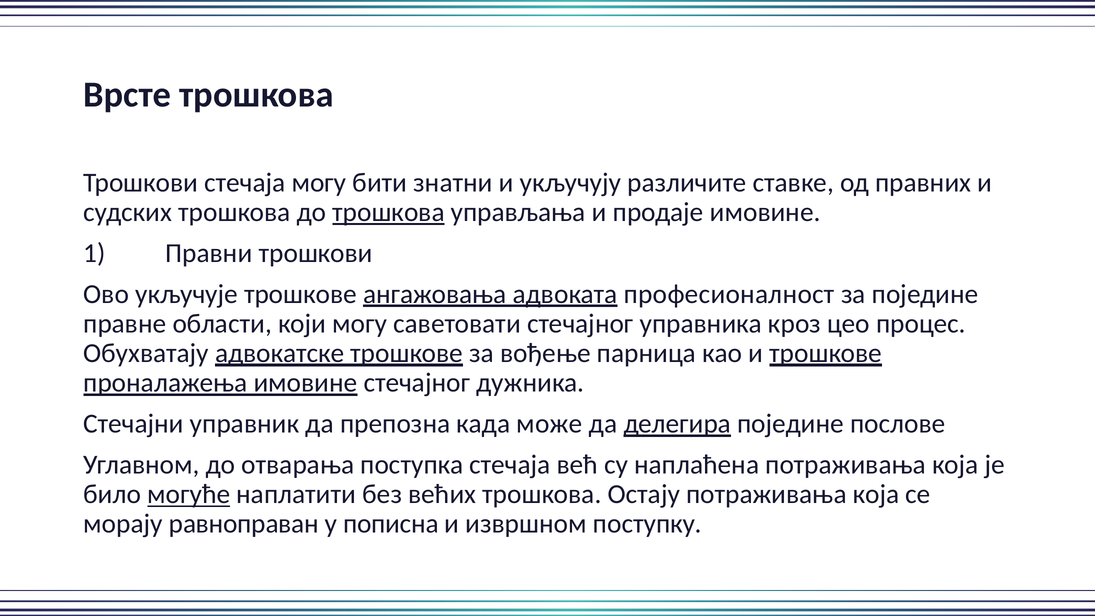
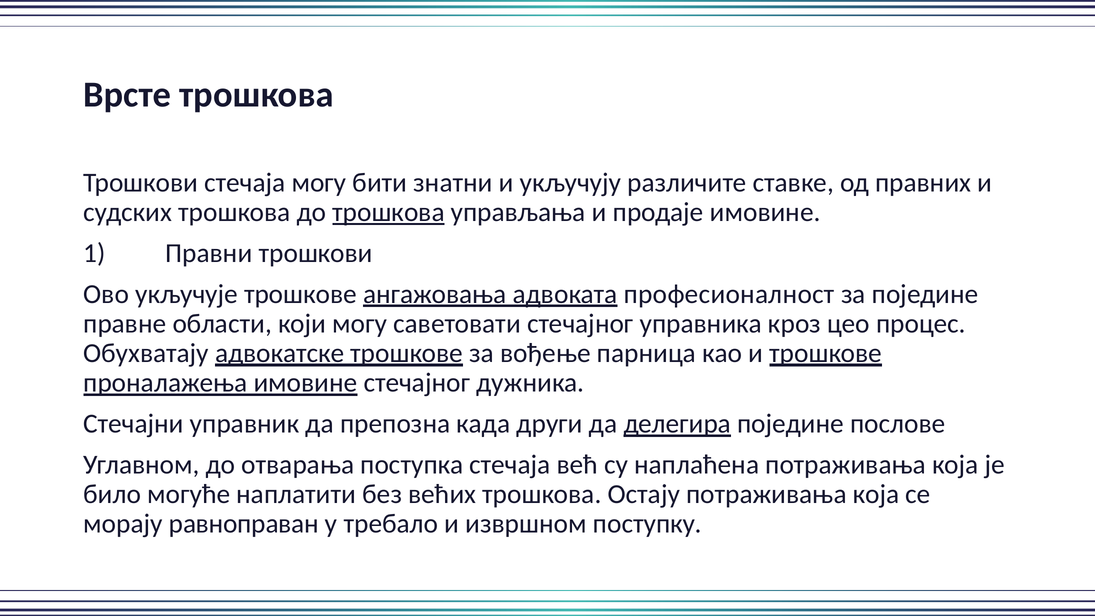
може: може -> други
могуће underline: present -> none
пописна: пописна -> требало
